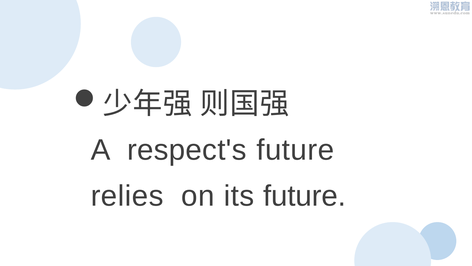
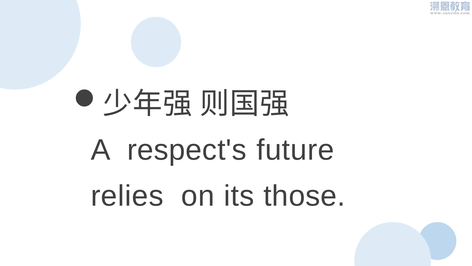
its future: future -> those
